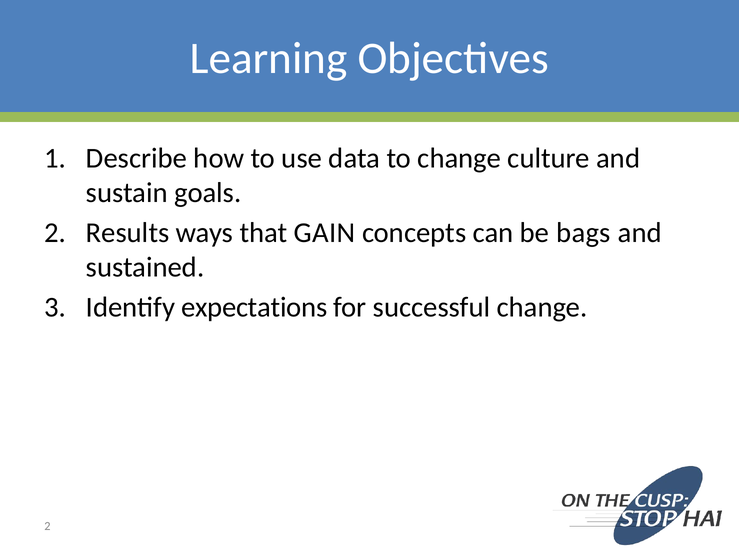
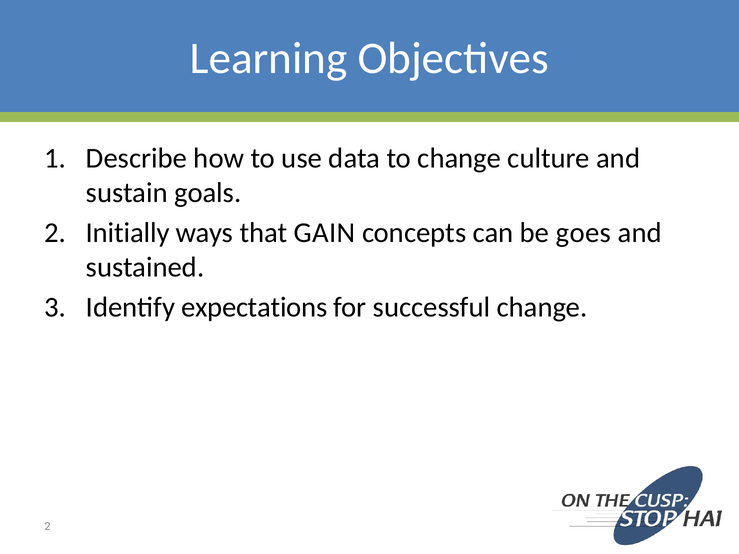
Results: Results -> Initially
bags: bags -> goes
